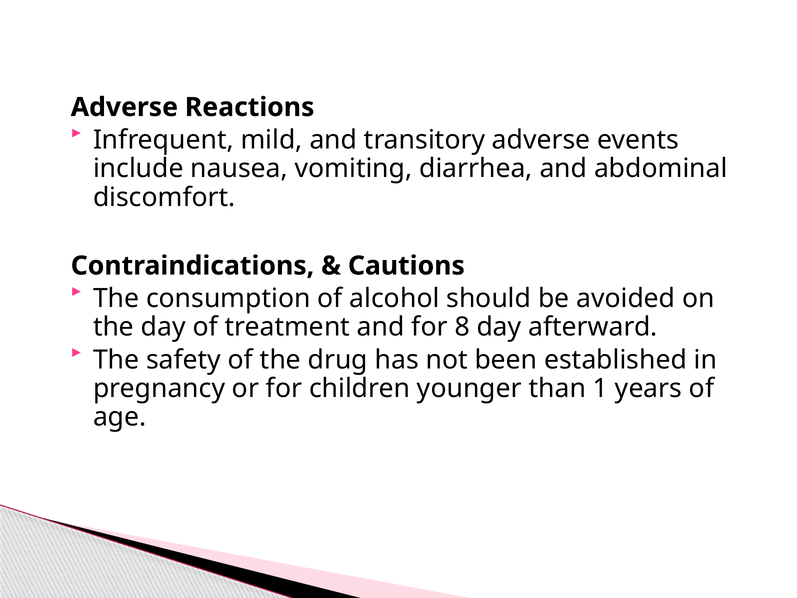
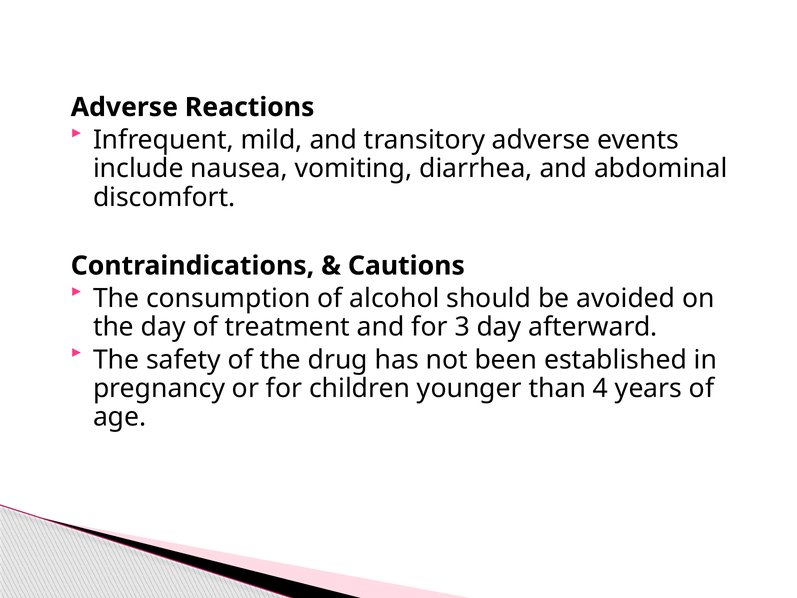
8: 8 -> 3
1: 1 -> 4
